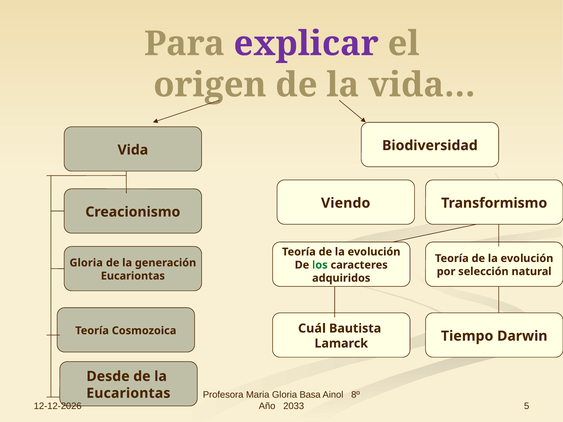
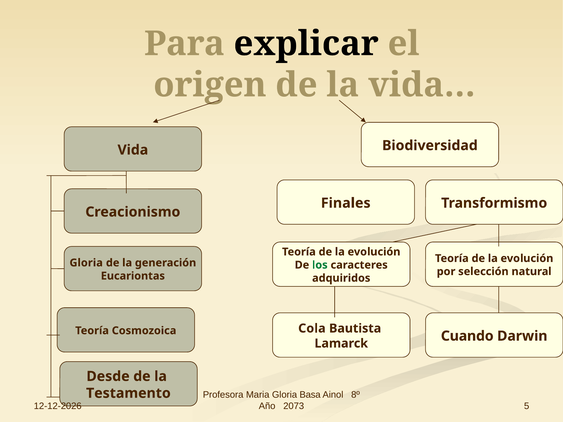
explicar colour: purple -> black
Viendo: Viendo -> Finales
Cuál: Cuál -> Cola
Tiempo: Tiempo -> Cuando
Eucariontas at (128, 393): Eucariontas -> Testamento
2033: 2033 -> 2073
